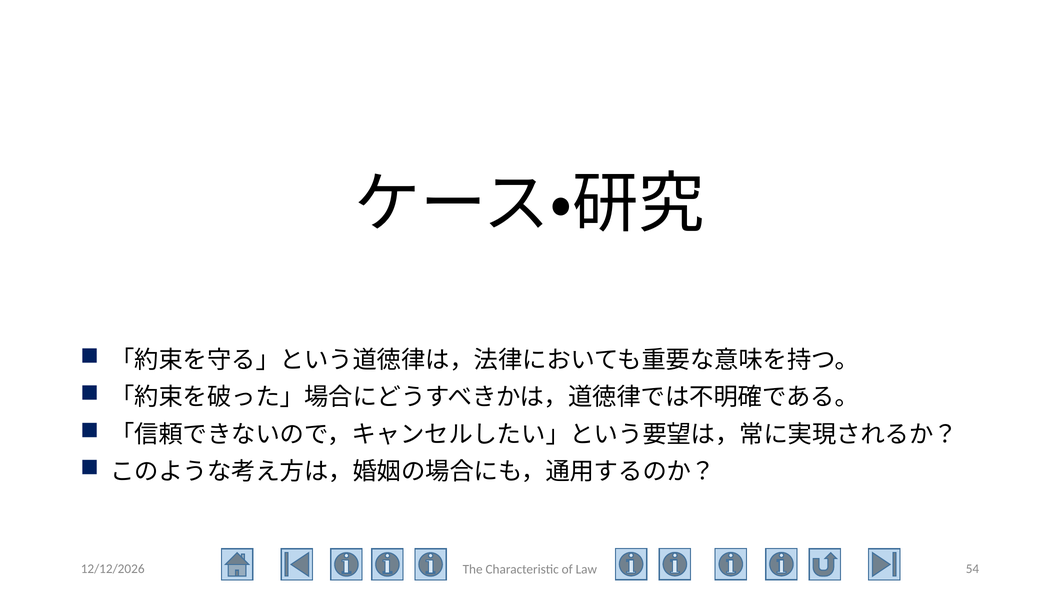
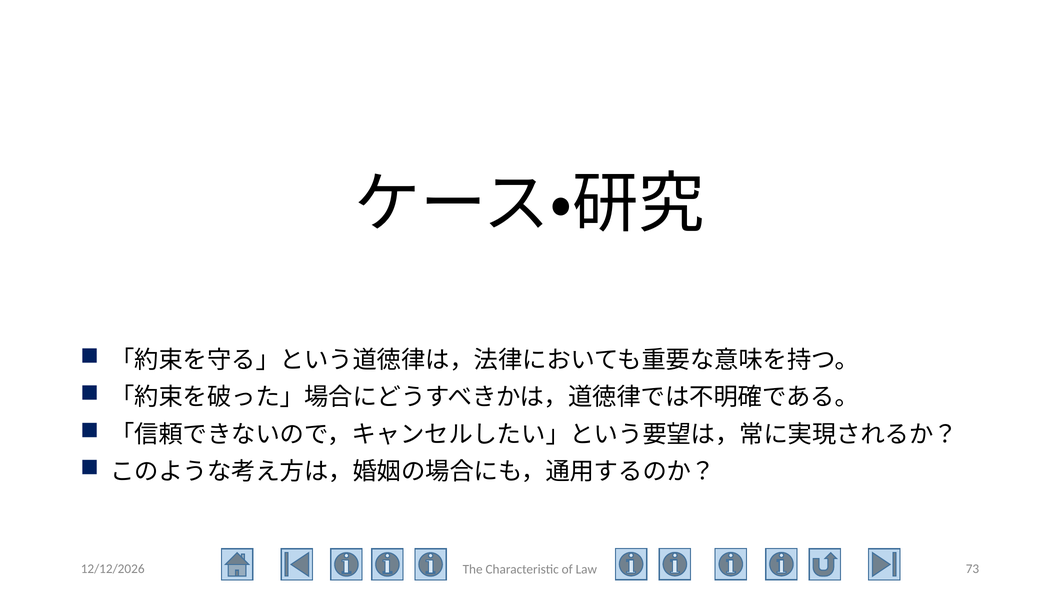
54: 54 -> 73
